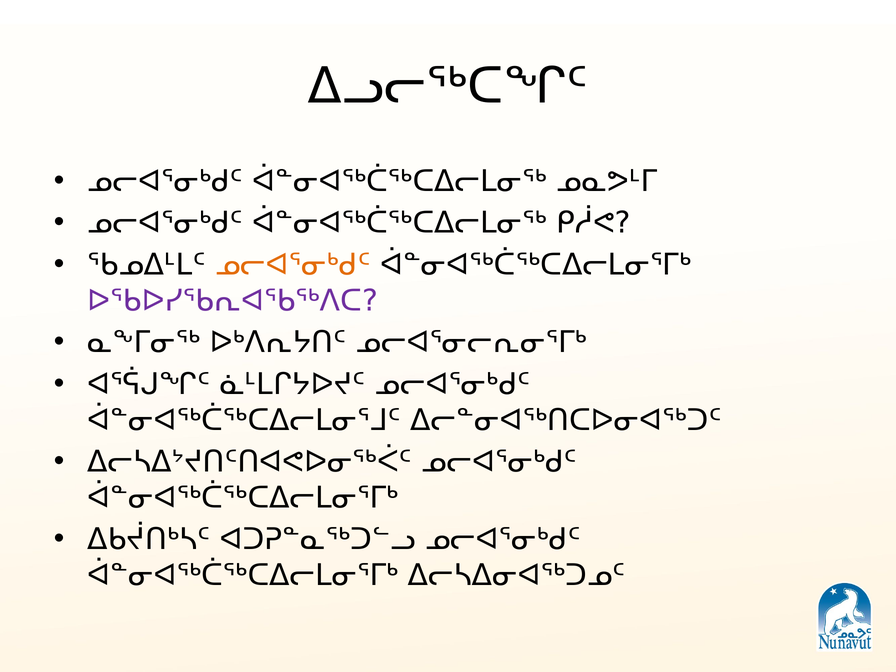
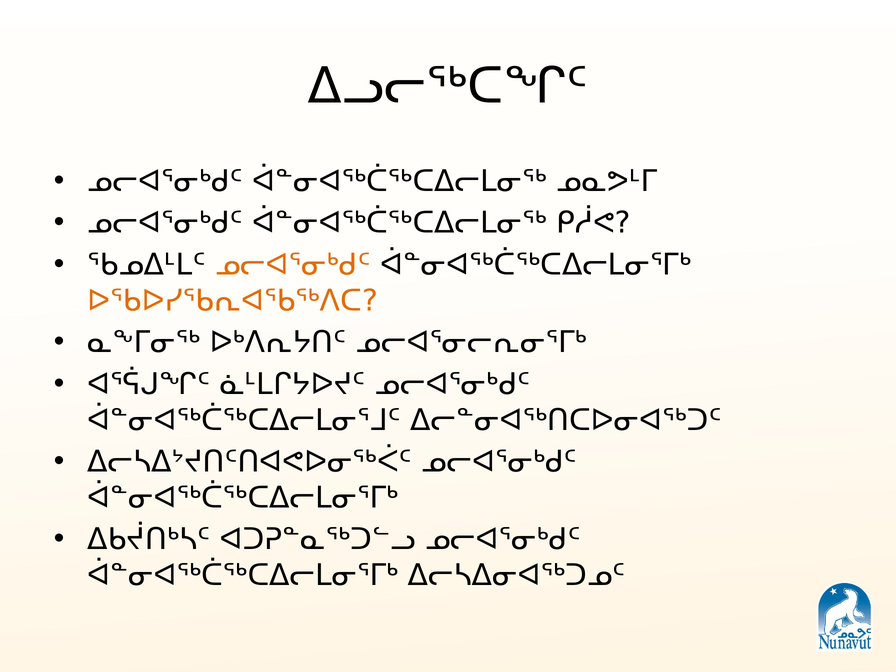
ᐅᖃᐅᓯᖃᕆᐊᖃᖅᐱᑕ colour: purple -> orange
